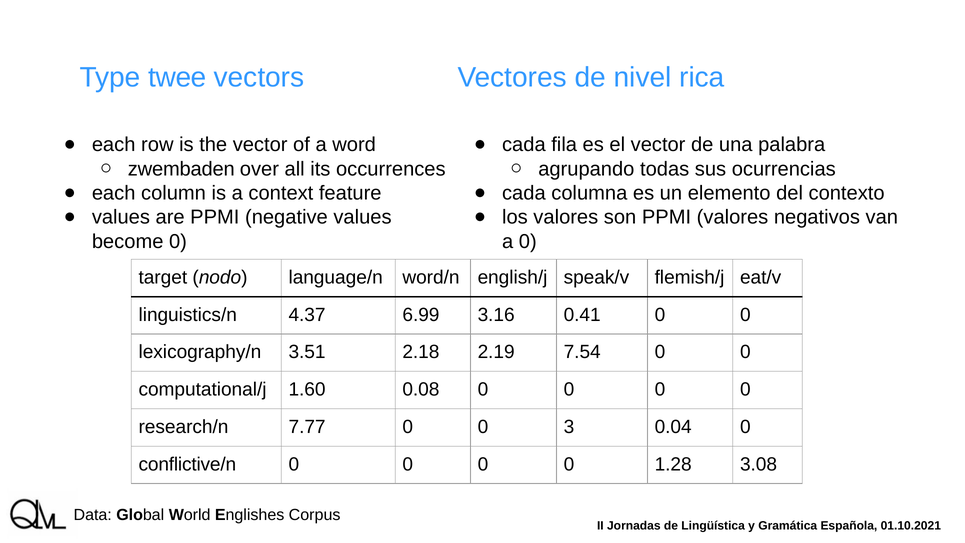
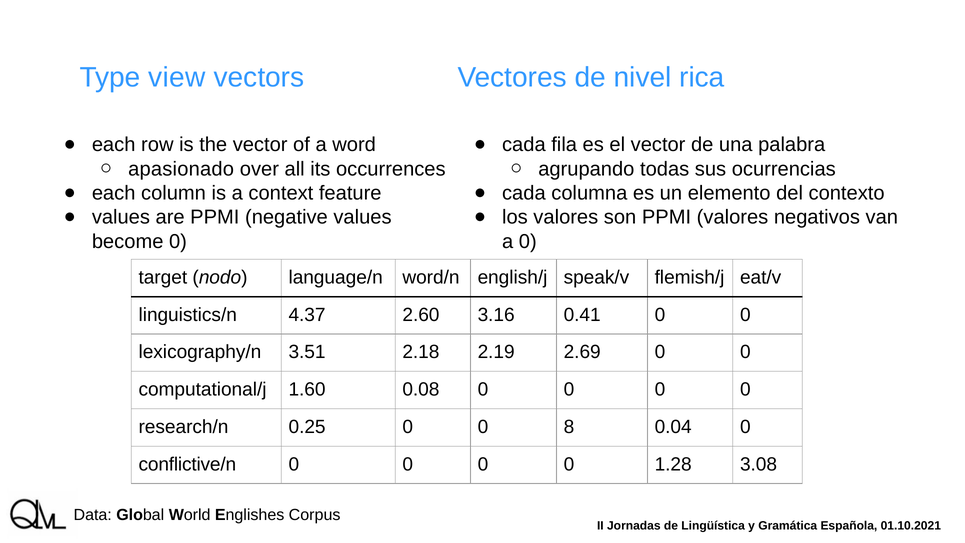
twee: twee -> view
zwembaden: zwembaden -> apasionado
6.99: 6.99 -> 2.60
7.54: 7.54 -> 2.69
7.77: 7.77 -> 0.25
3: 3 -> 8
